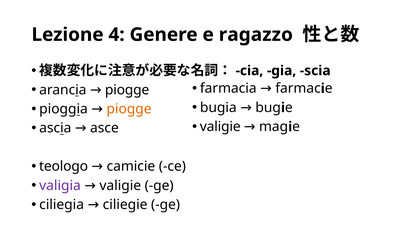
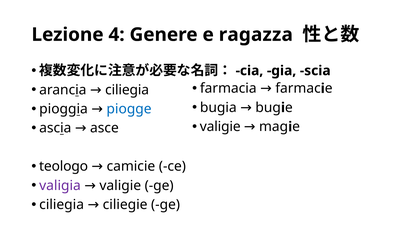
ragazzo: ragazzo -> ragazza
arancia piogge: piogge -> ciliegia
piogge at (129, 109) colour: orange -> blue
